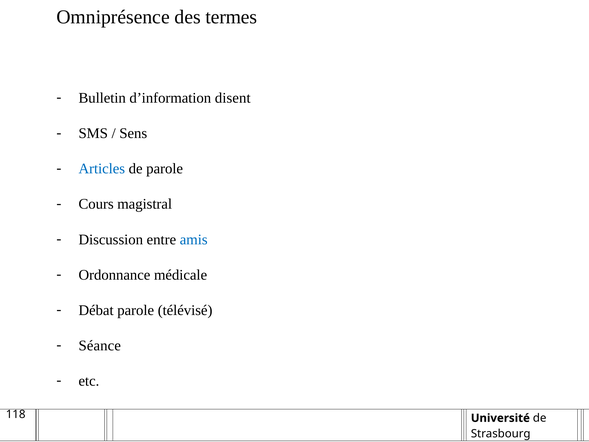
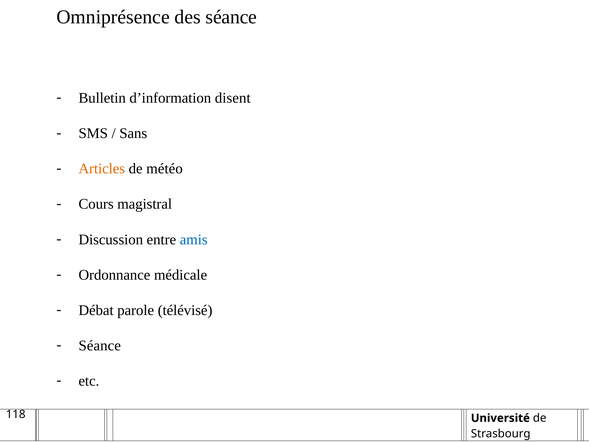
des termes: termes -> séance
Sens: Sens -> Sans
Articles colour: blue -> orange
de parole: parole -> météo
